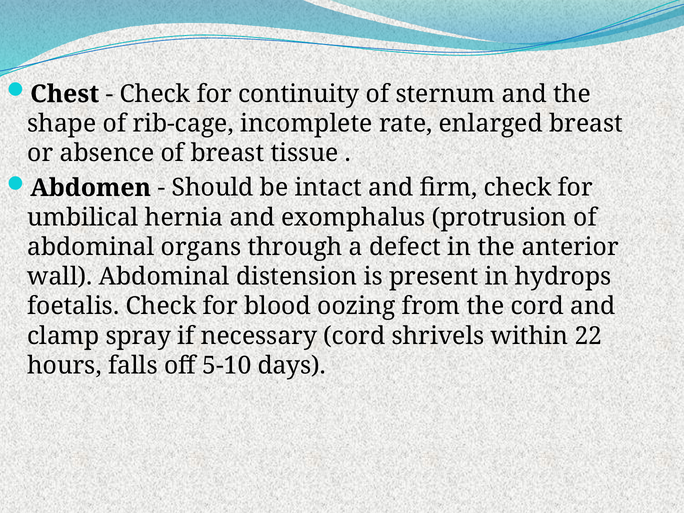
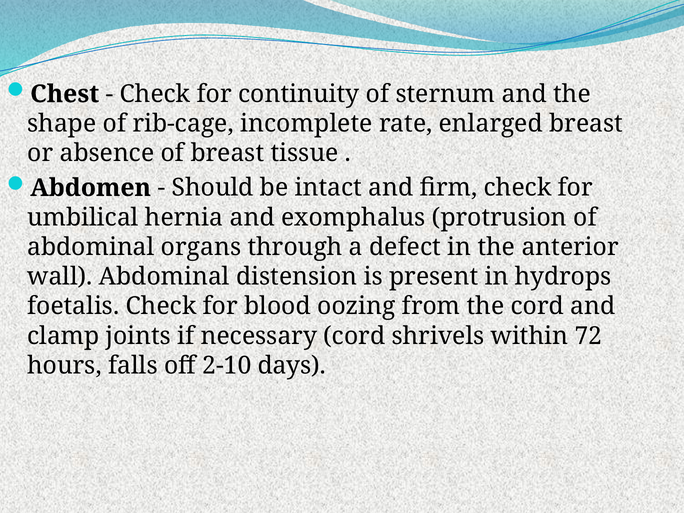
spray: spray -> joints
22: 22 -> 72
5-10: 5-10 -> 2-10
